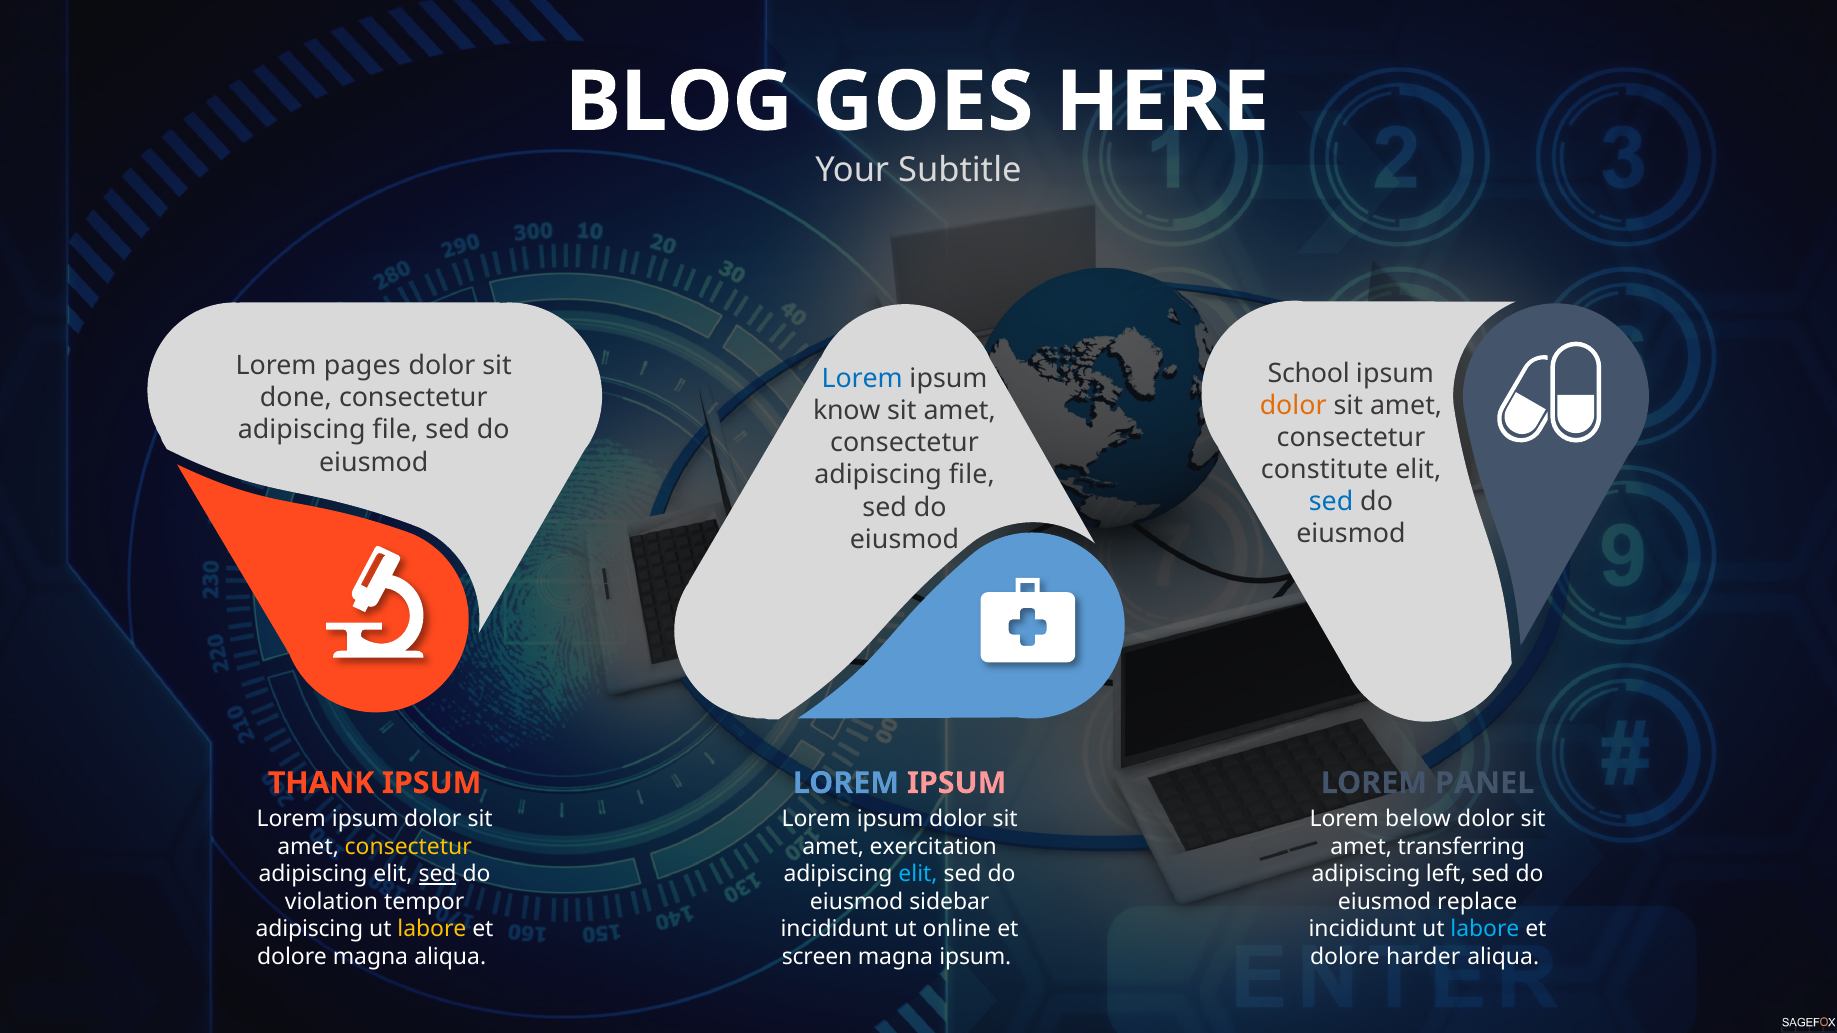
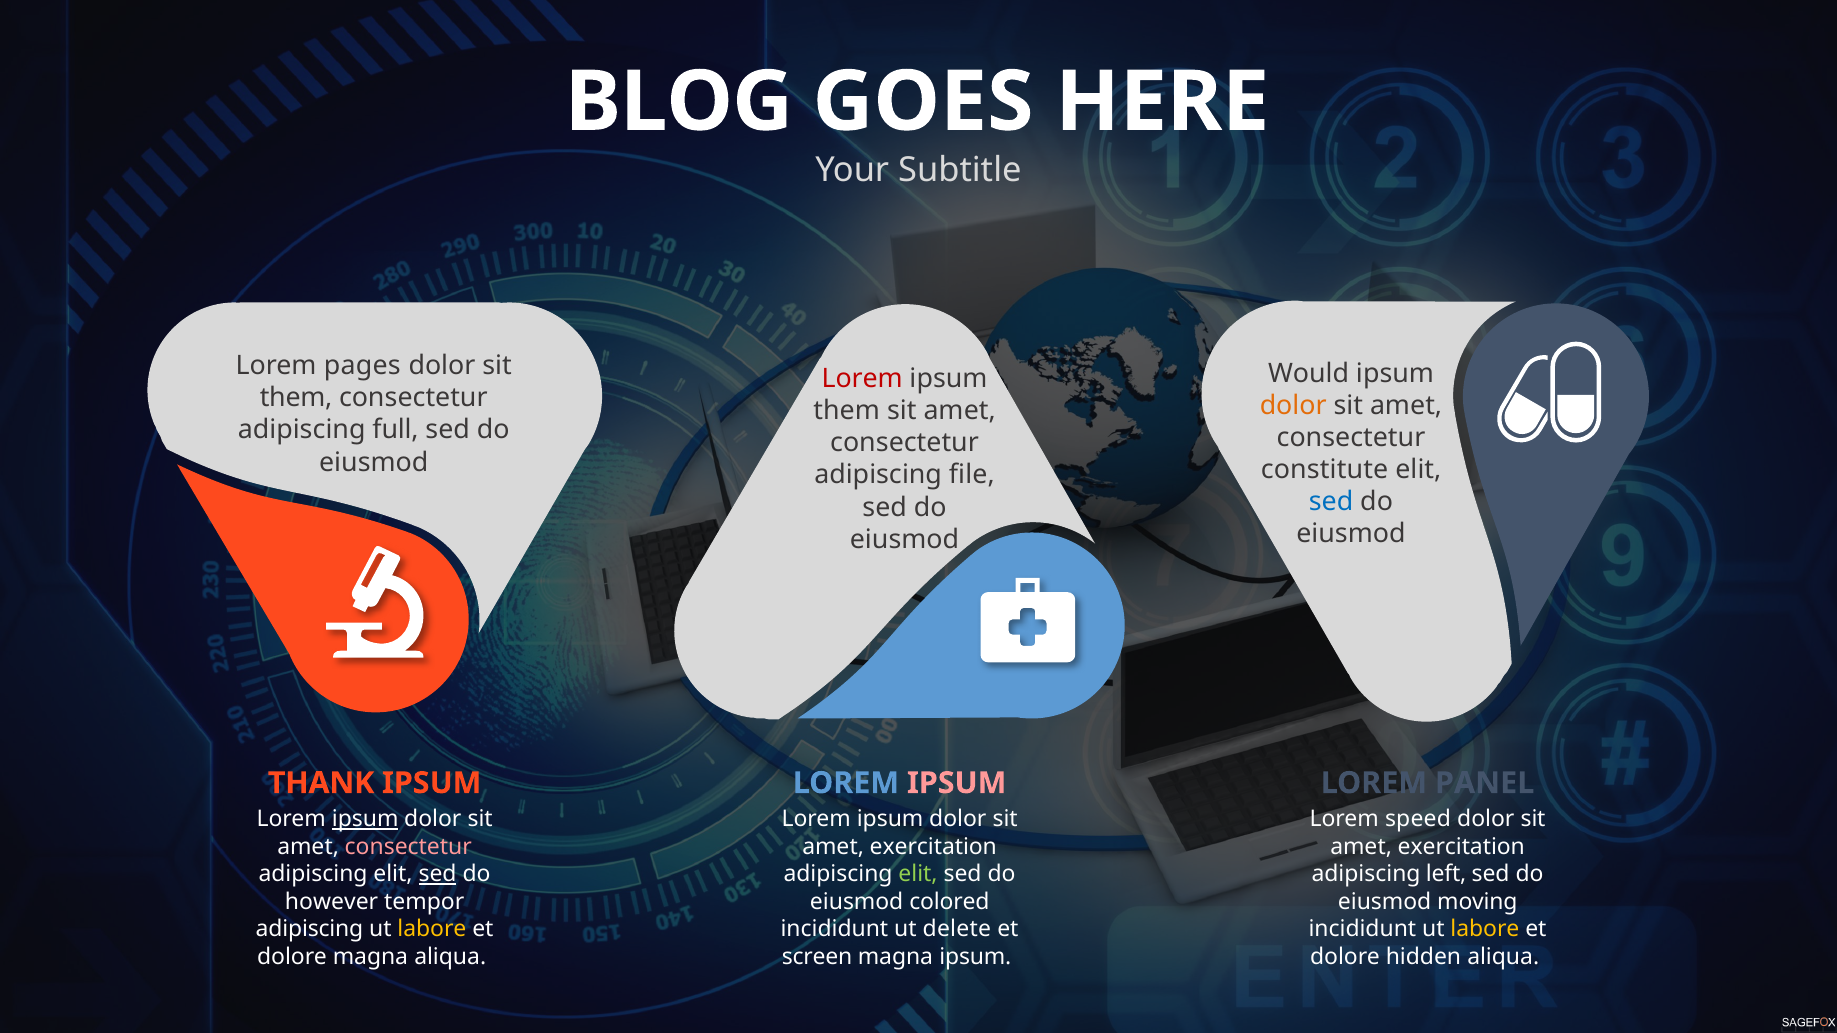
School: School -> Would
Lorem at (862, 379) colour: blue -> red
done at (296, 398): done -> them
know at (847, 411): know -> them
file at (395, 430): file -> full
ipsum at (365, 819) underline: none -> present
below: below -> speed
consectetur at (408, 847) colour: yellow -> pink
transferring at (1461, 847): transferring -> exercitation
elit at (918, 875) colour: light blue -> light green
violation: violation -> however
sidebar: sidebar -> colored
replace: replace -> moving
online: online -> delete
labore at (1485, 930) colour: light blue -> yellow
harder: harder -> hidden
